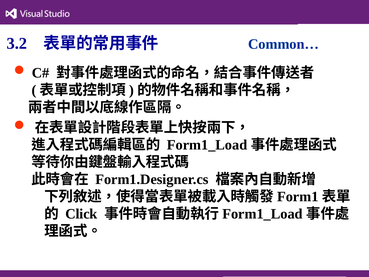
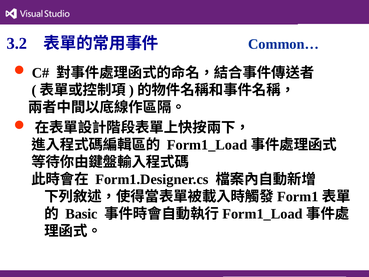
Click: Click -> Basic
